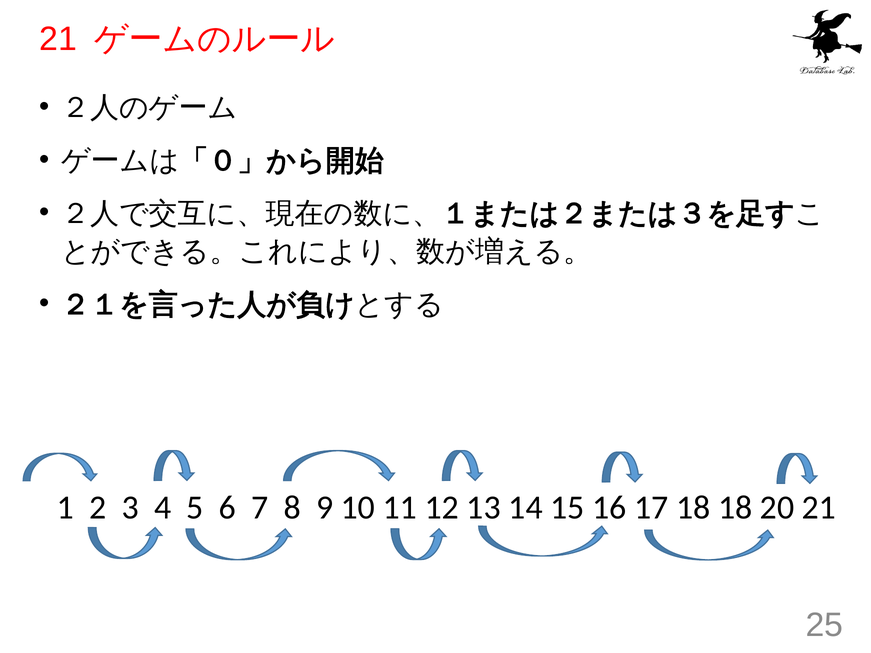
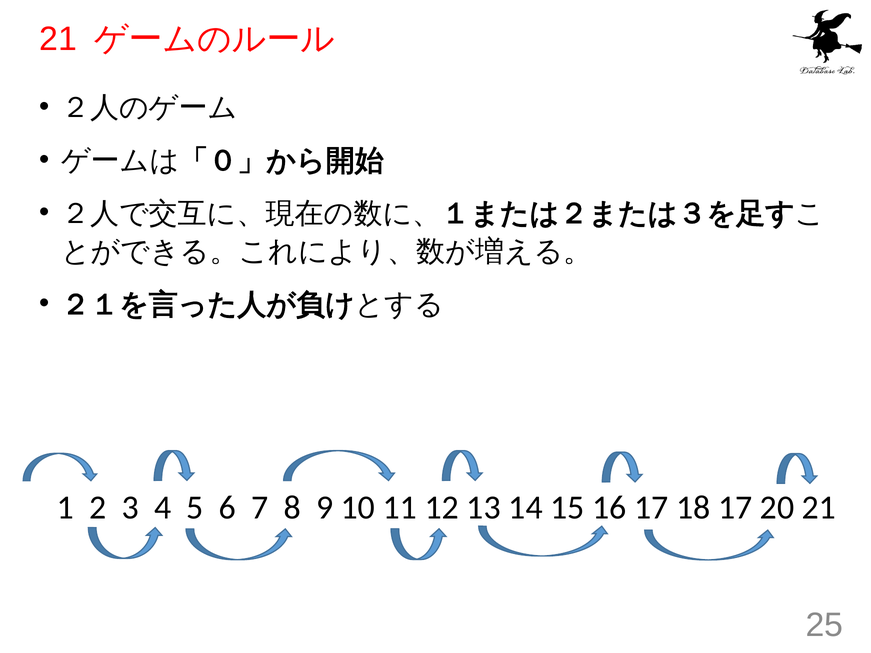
18 18: 18 -> 17
